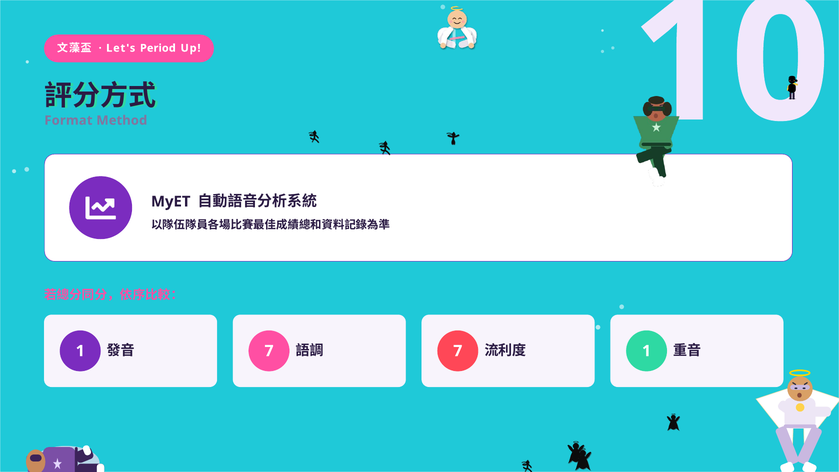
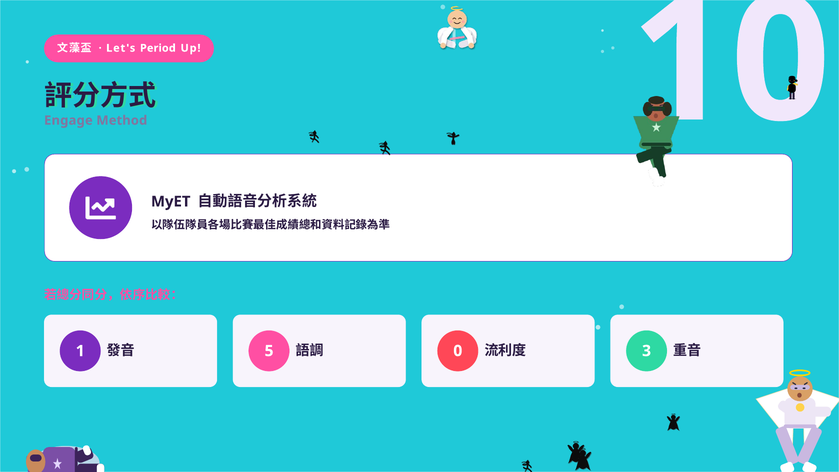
Format: Format -> Engage
7 at (269, 351): 7 -> 5
7 at (458, 351): 7 -> 0
1 at (647, 351): 1 -> 3
